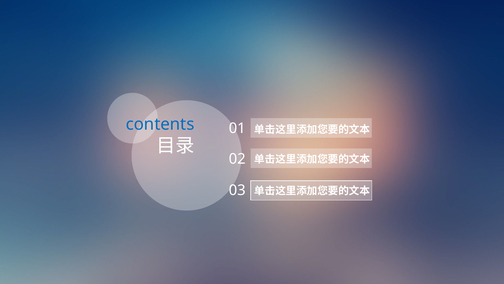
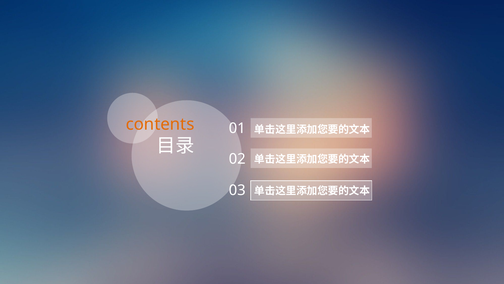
contents colour: blue -> orange
